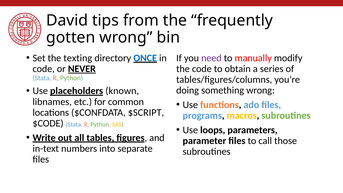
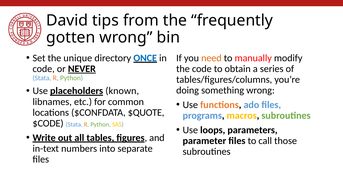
texting: texting -> unique
need colour: purple -> orange
$SCRIPT: $SCRIPT -> $QUOTE
